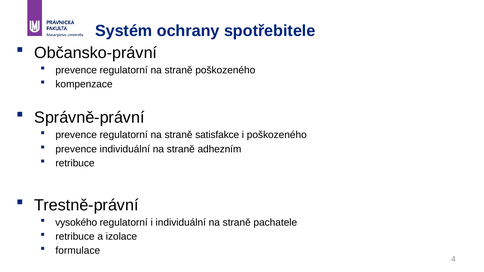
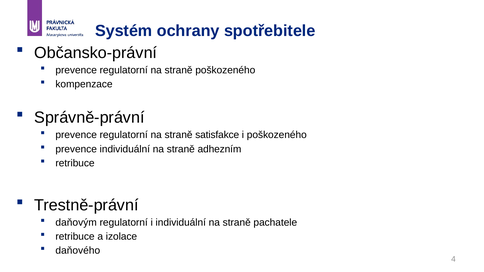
vysokého: vysokého -> daňovým
formulace: formulace -> daňového
